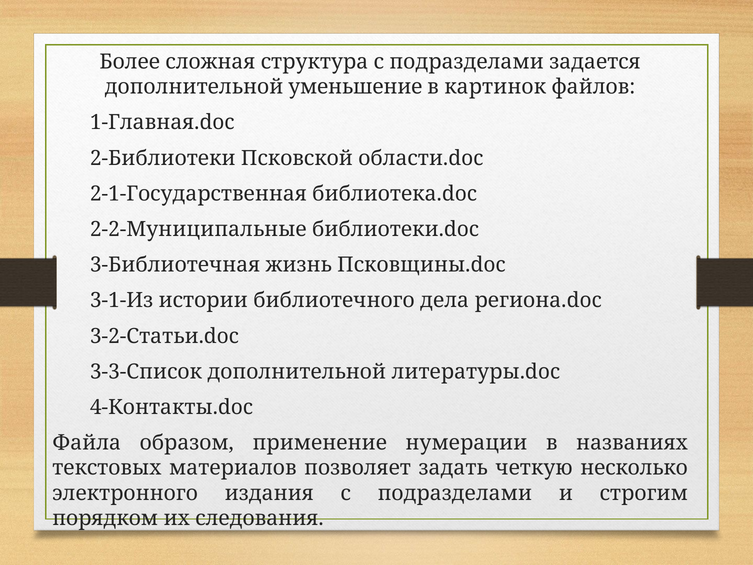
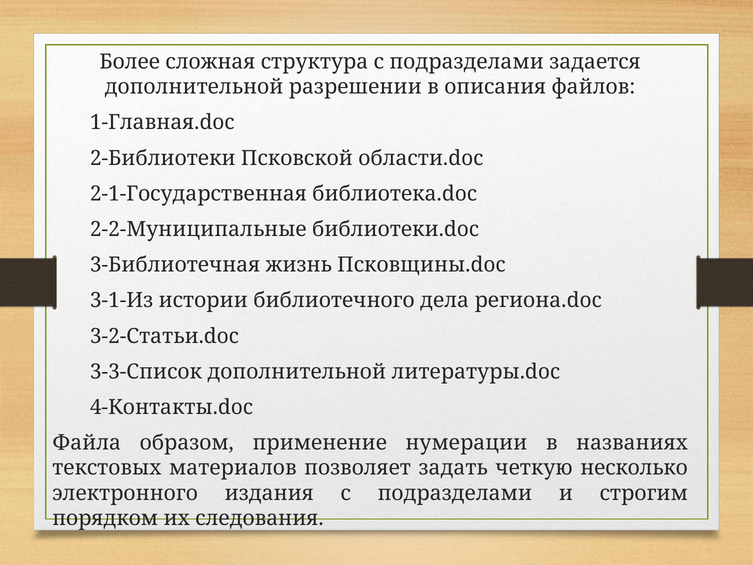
уменьшение: уменьшение -> разрешении
картинок: картинок -> описания
